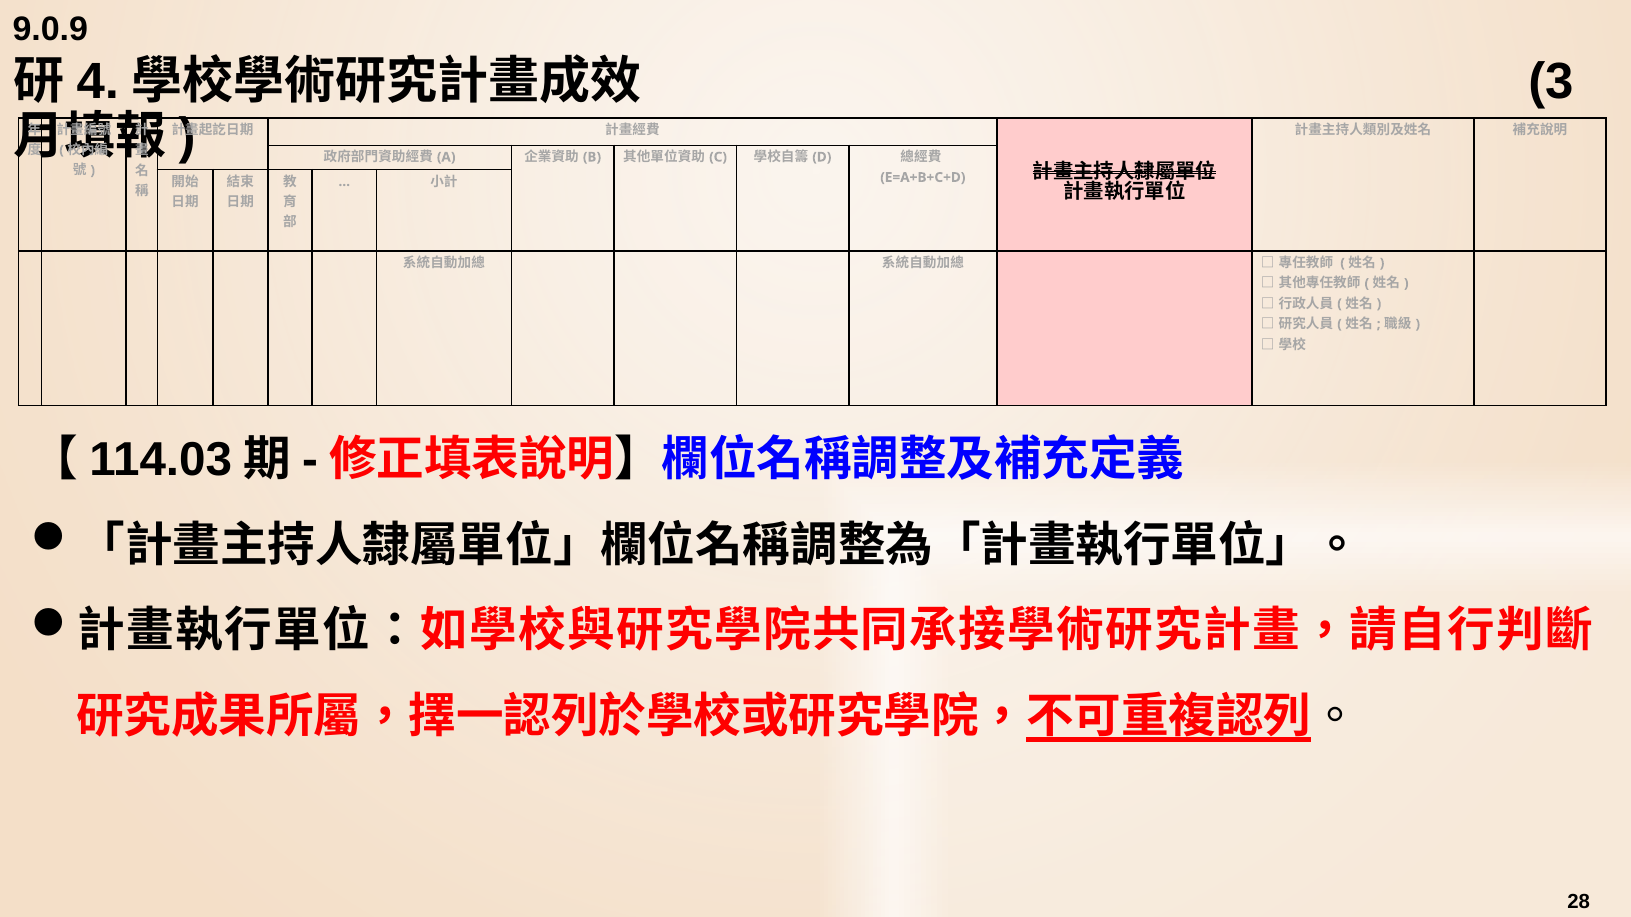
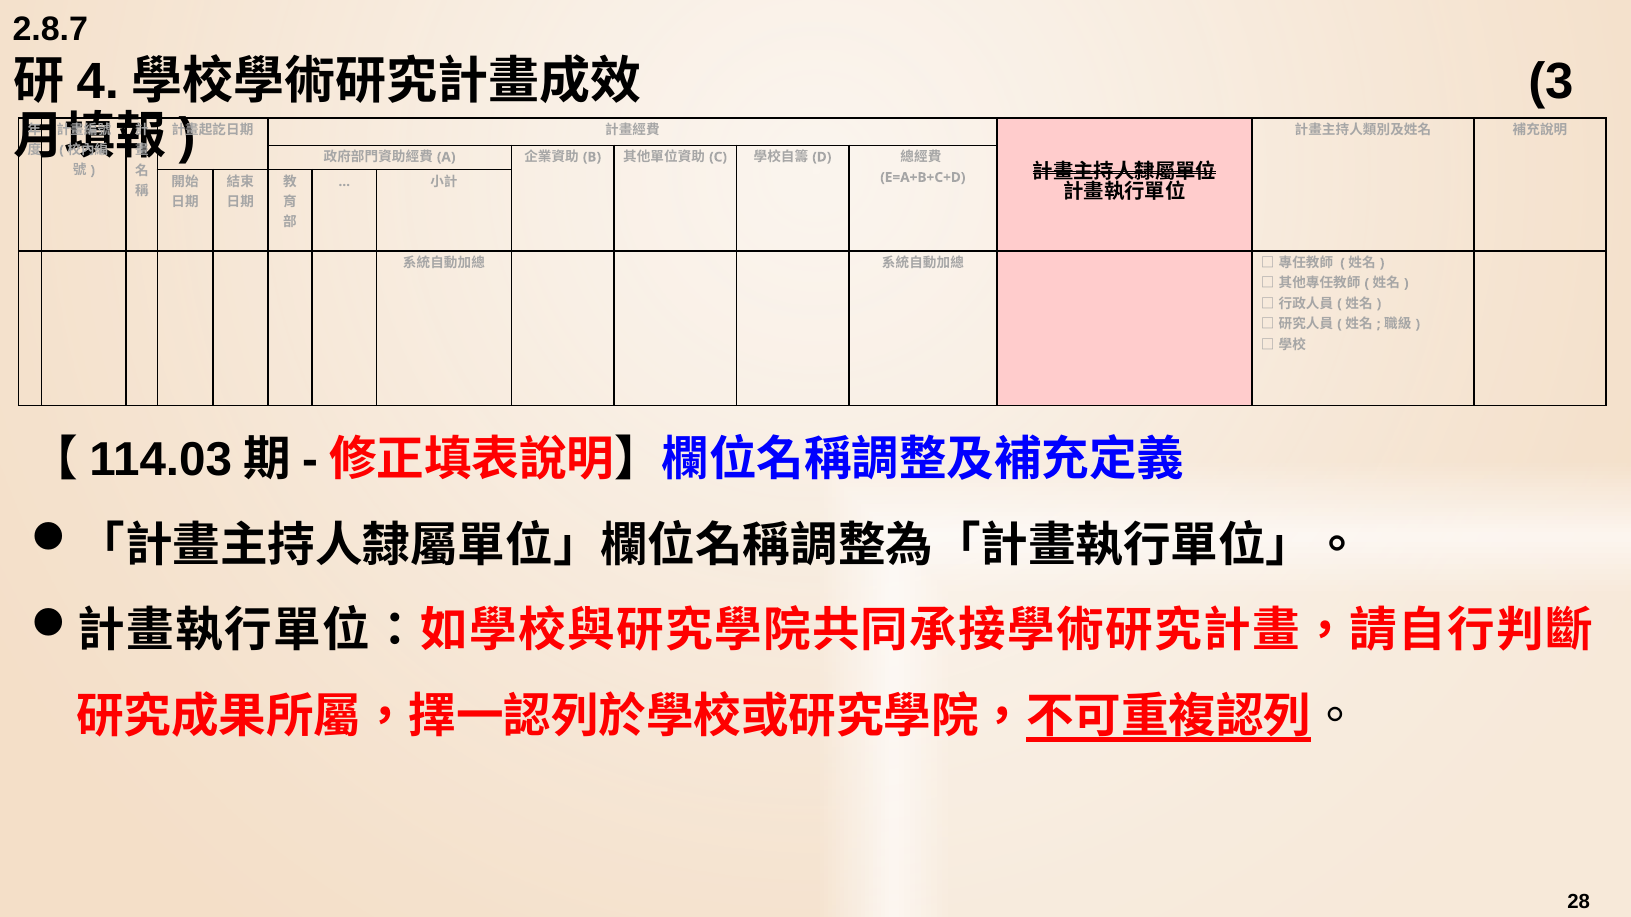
9.0.9: 9.0.9 -> 2.8.7
